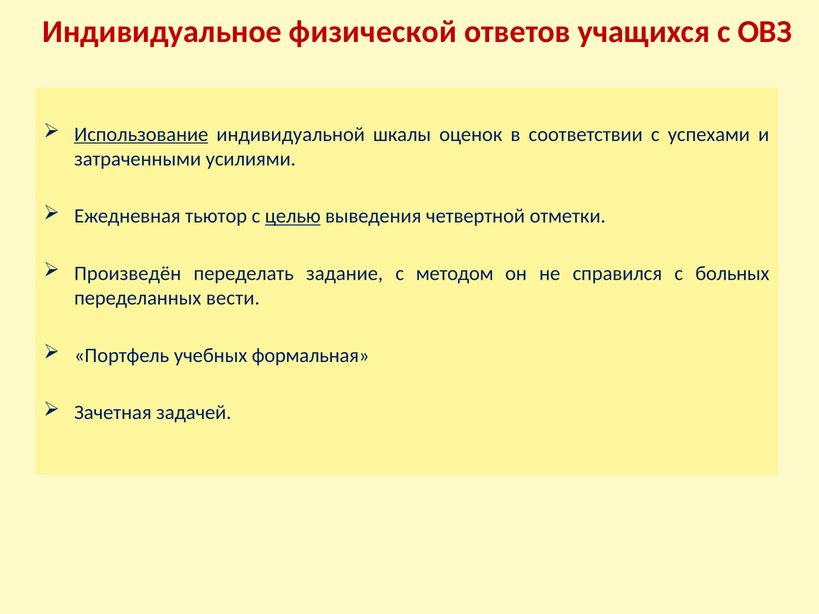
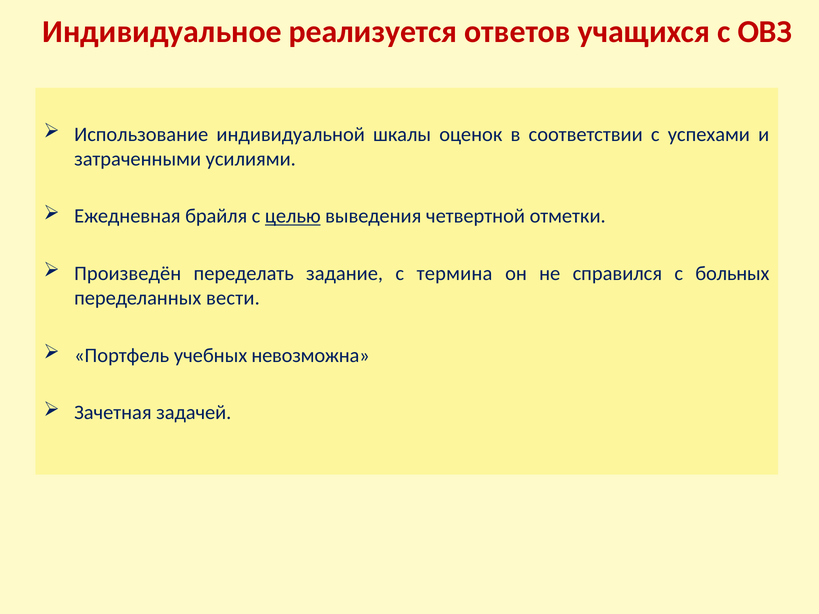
физической: физической -> реализуется
Использование underline: present -> none
тьютор: тьютор -> брайля
методом: методом -> термина
формальная: формальная -> невозможна
